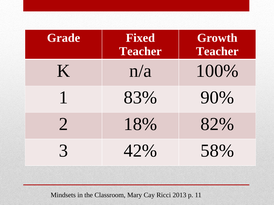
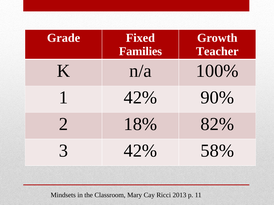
Teacher at (140, 51): Teacher -> Families
1 83%: 83% -> 42%
